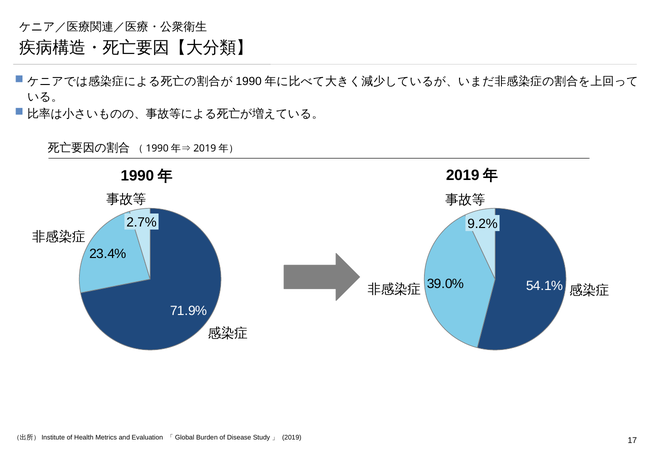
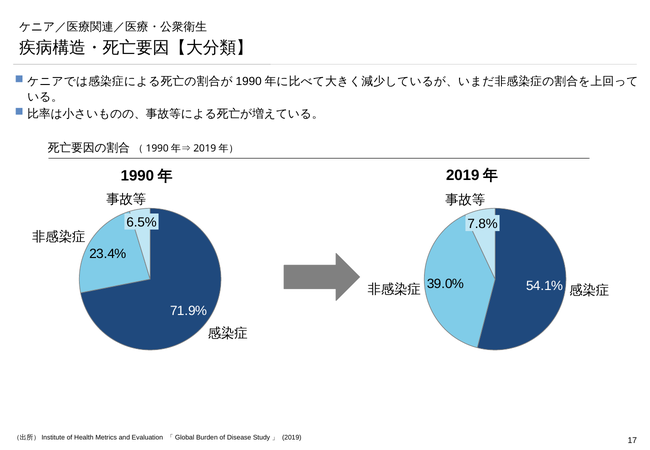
2.7%: 2.7% -> 6.5%
9.2%: 9.2% -> 7.8%
